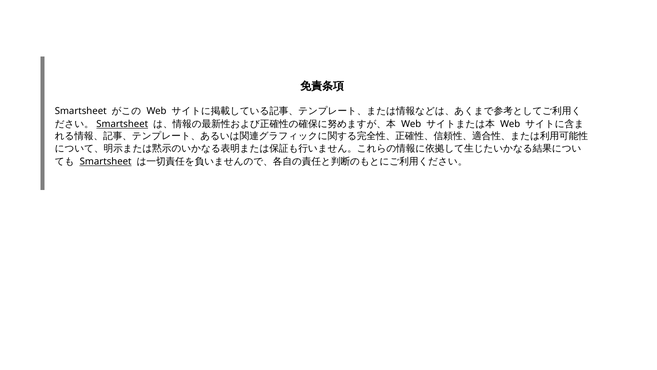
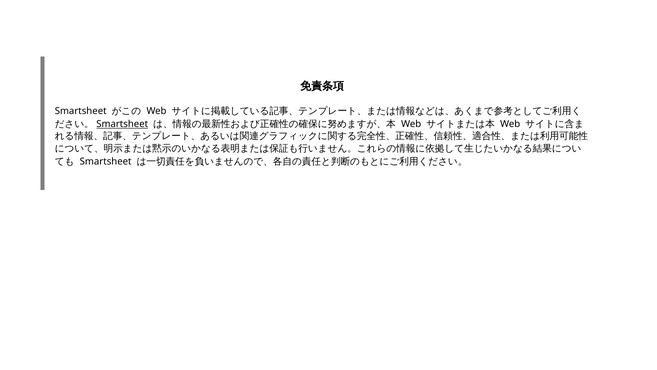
Smartsheet at (106, 161) underline: present -> none
